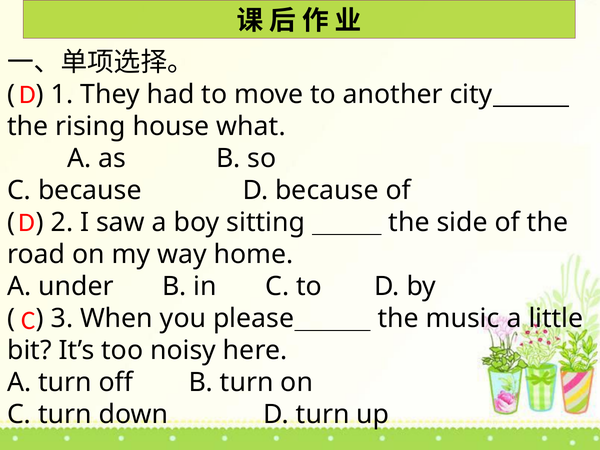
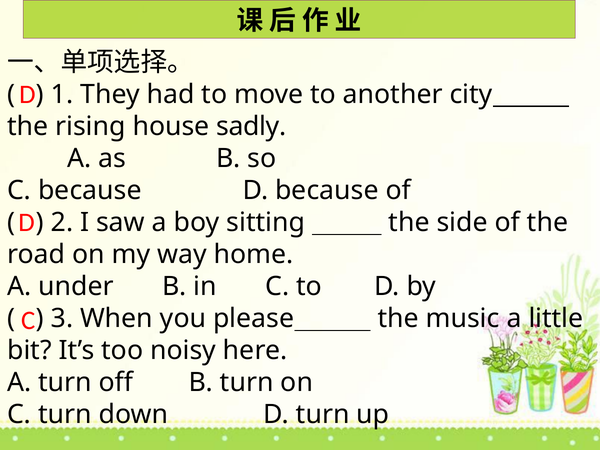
what: what -> sadly
